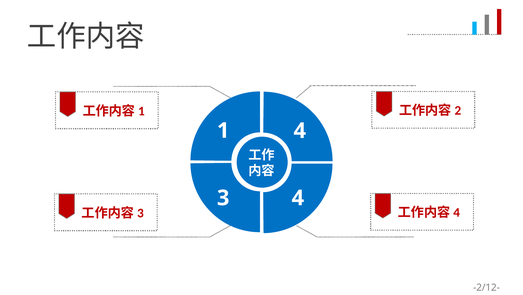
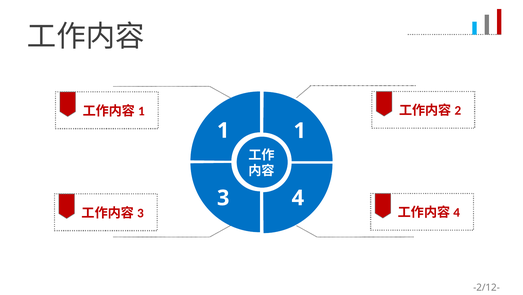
4 at (300, 131): 4 -> 1
